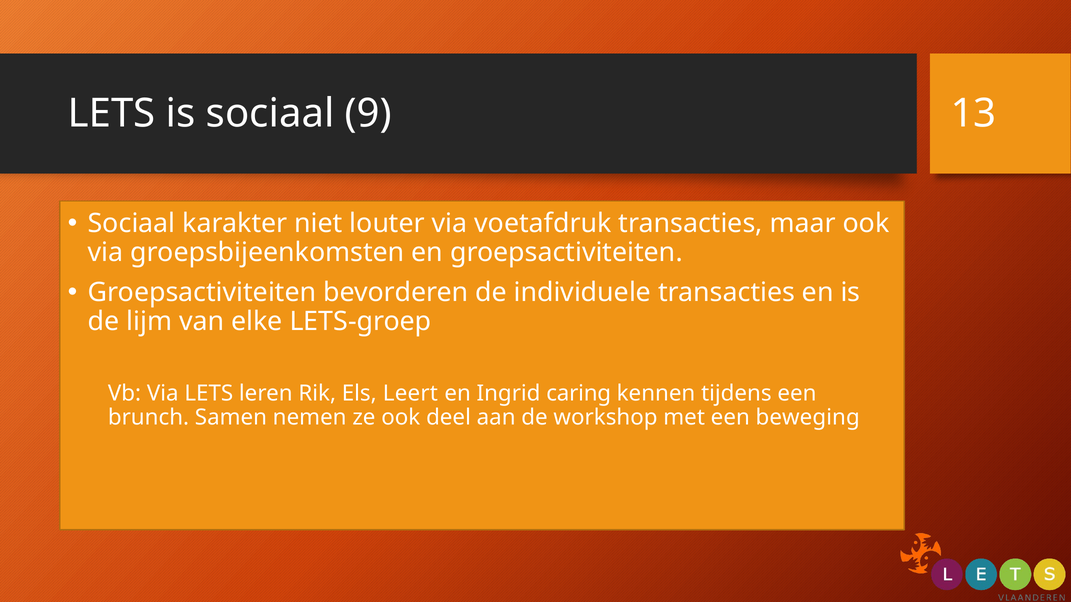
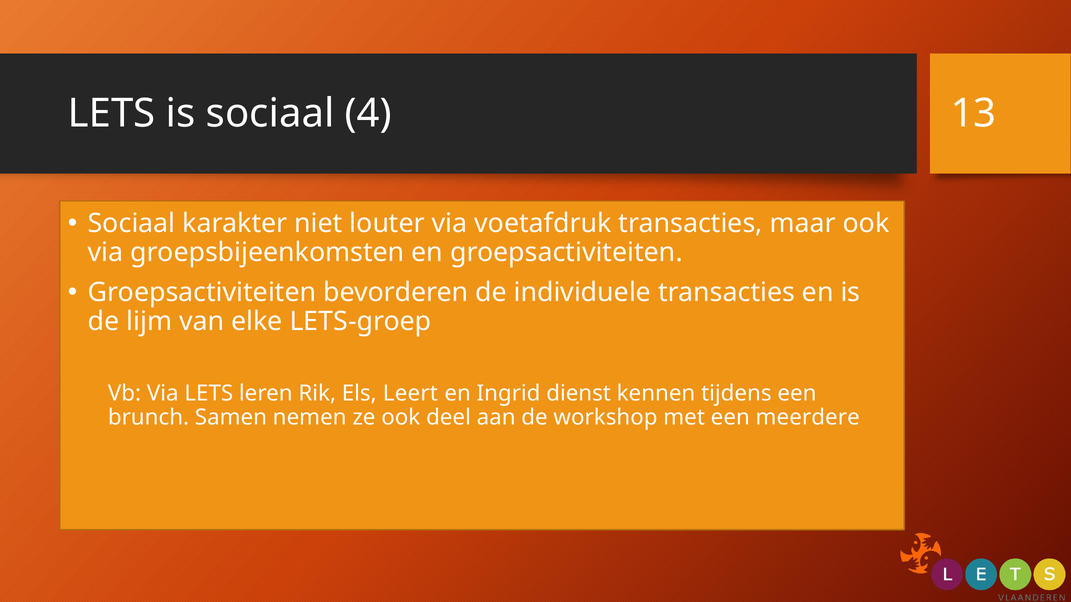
9: 9 -> 4
caring: caring -> dienst
beweging: beweging -> meerdere
